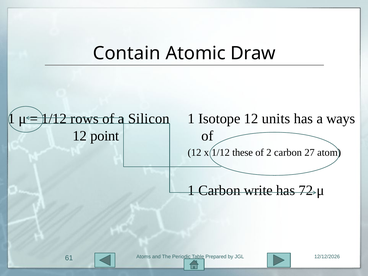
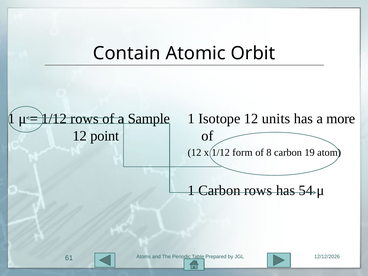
Draw: Draw -> Orbit
Silicon: Silicon -> Sample
ways: ways -> more
these: these -> form
2: 2 -> 8
27: 27 -> 19
Carbon write: write -> rows
72: 72 -> 54
